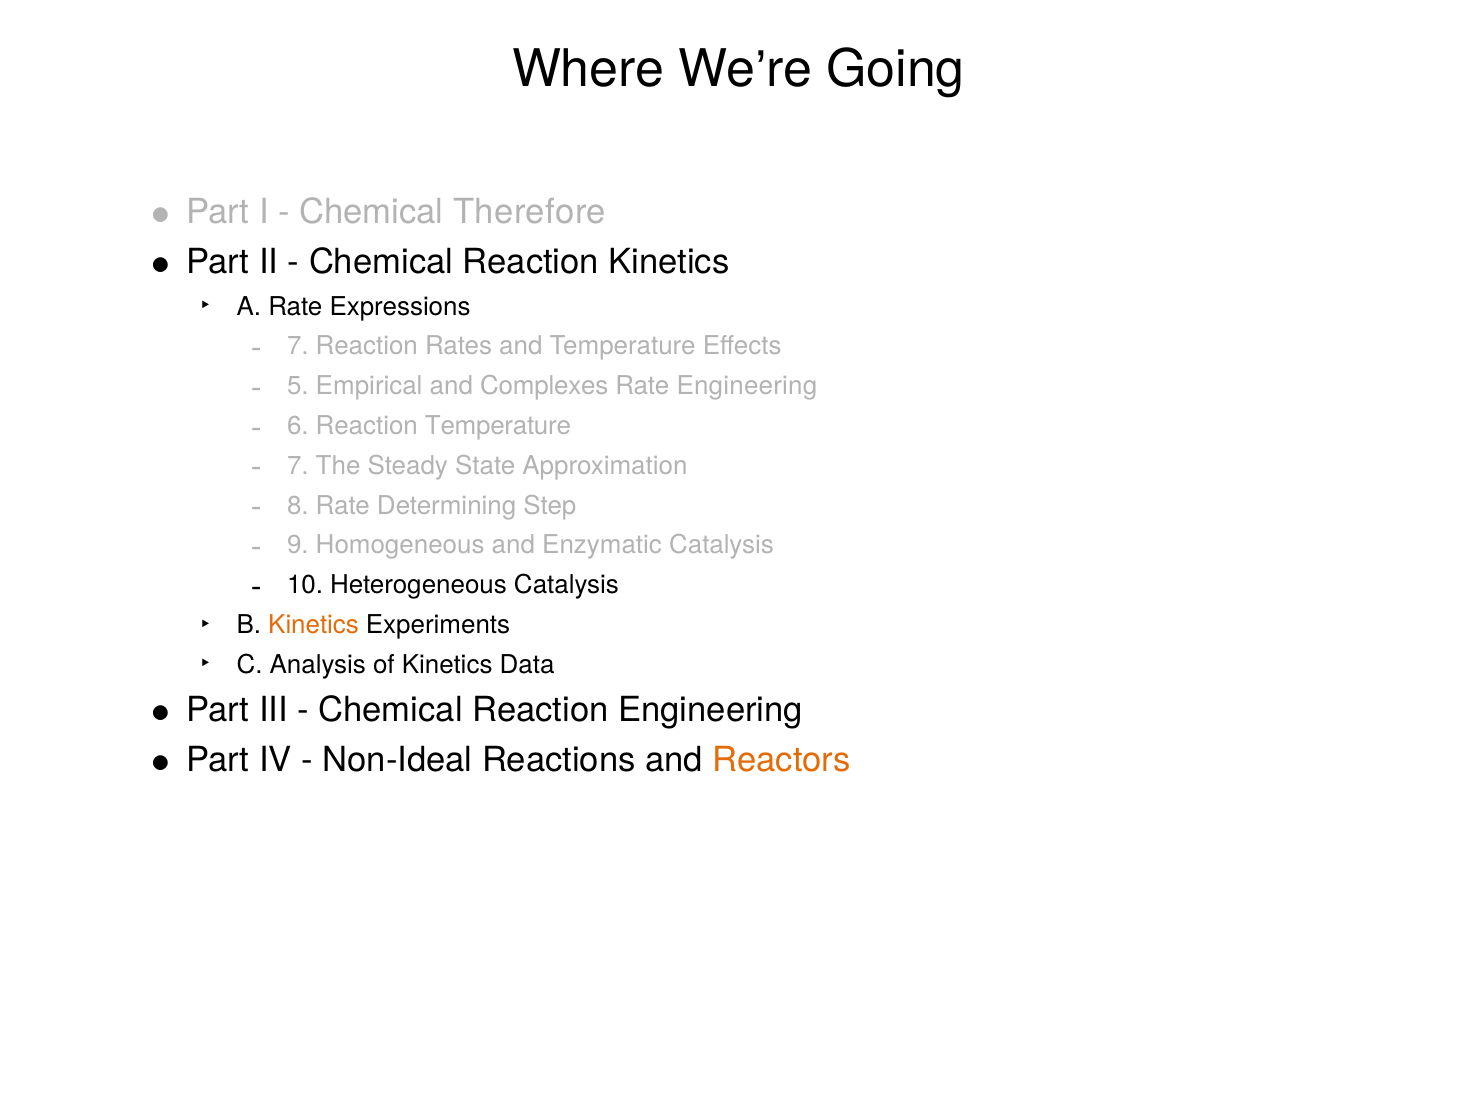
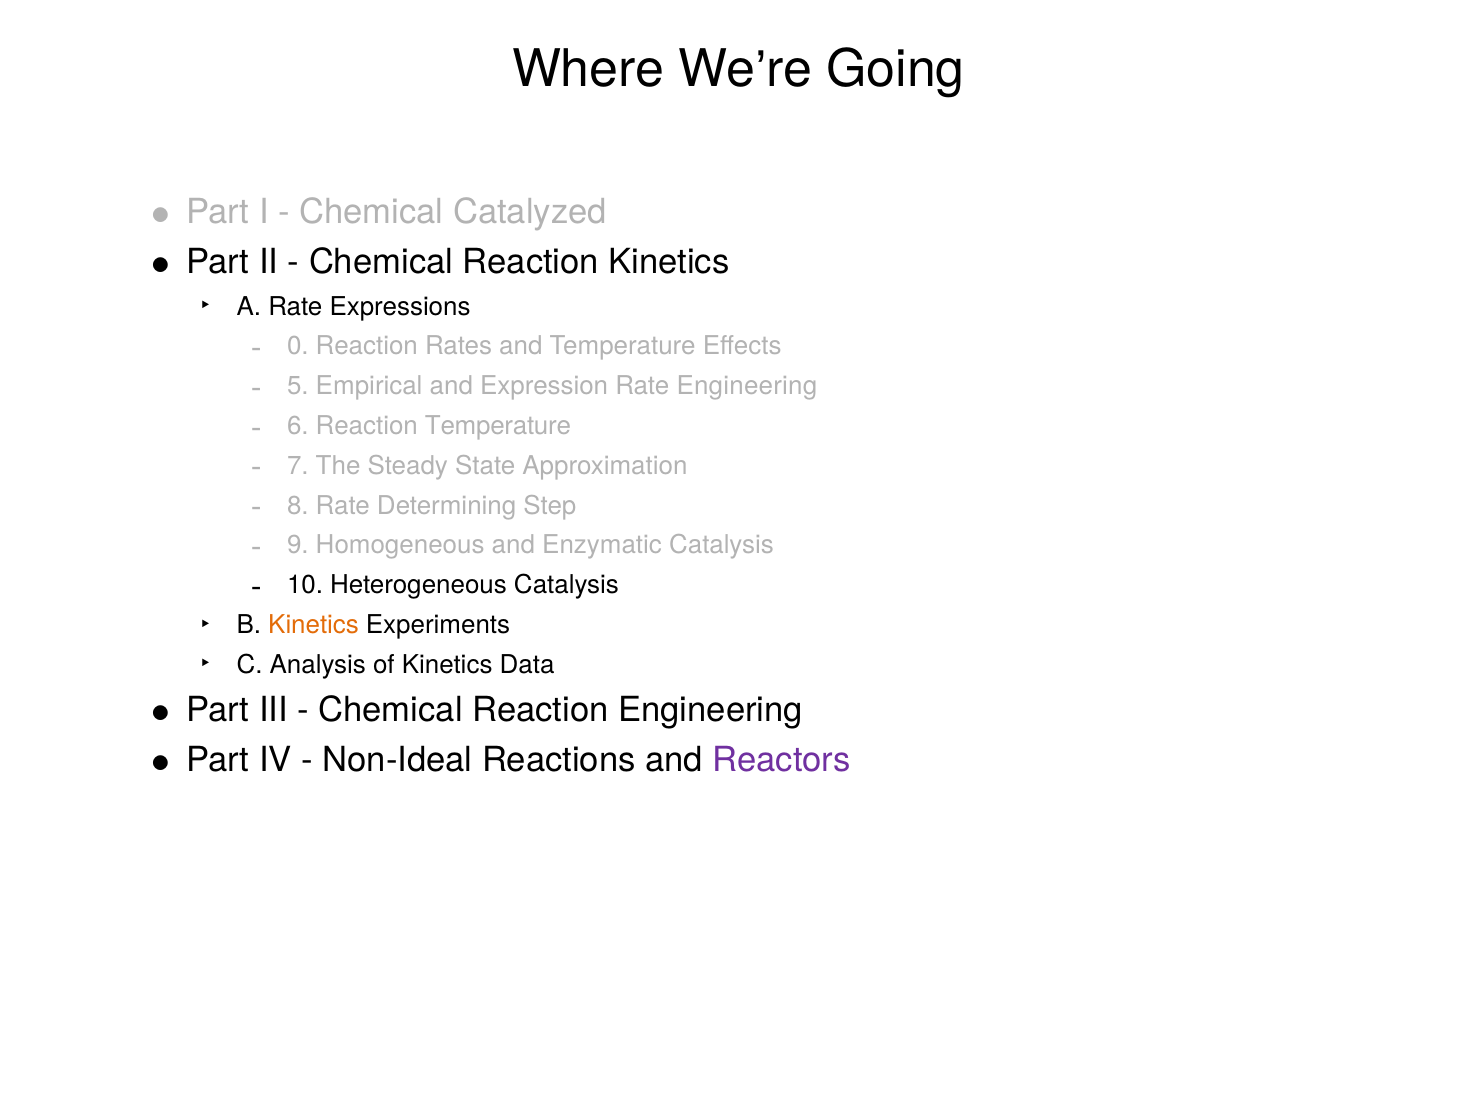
Therefore: Therefore -> Catalyzed
7 at (298, 347): 7 -> 0
Complexes: Complexes -> Expression
Reactors colour: orange -> purple
